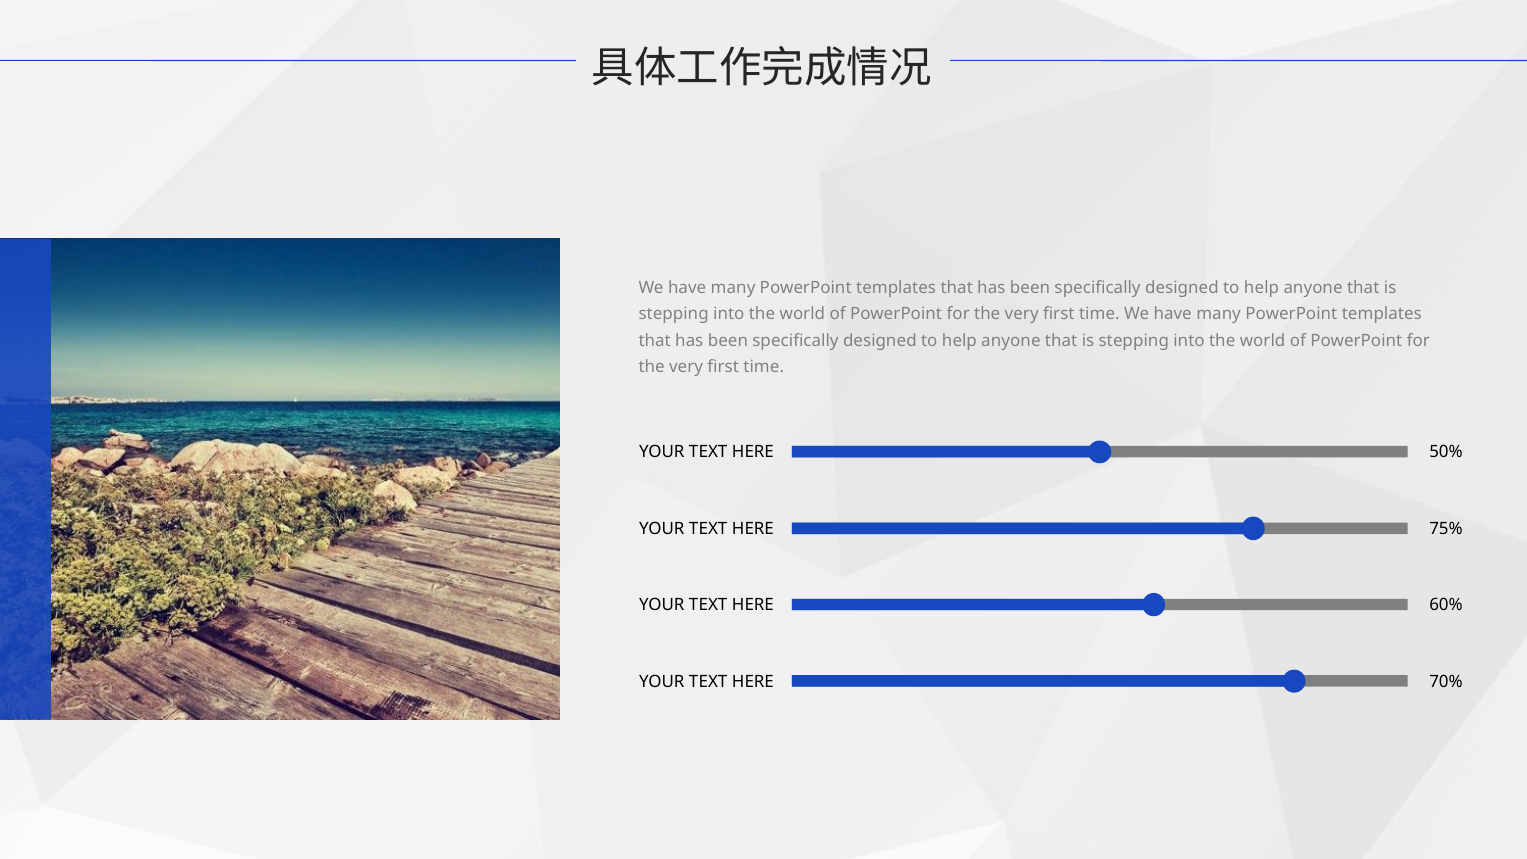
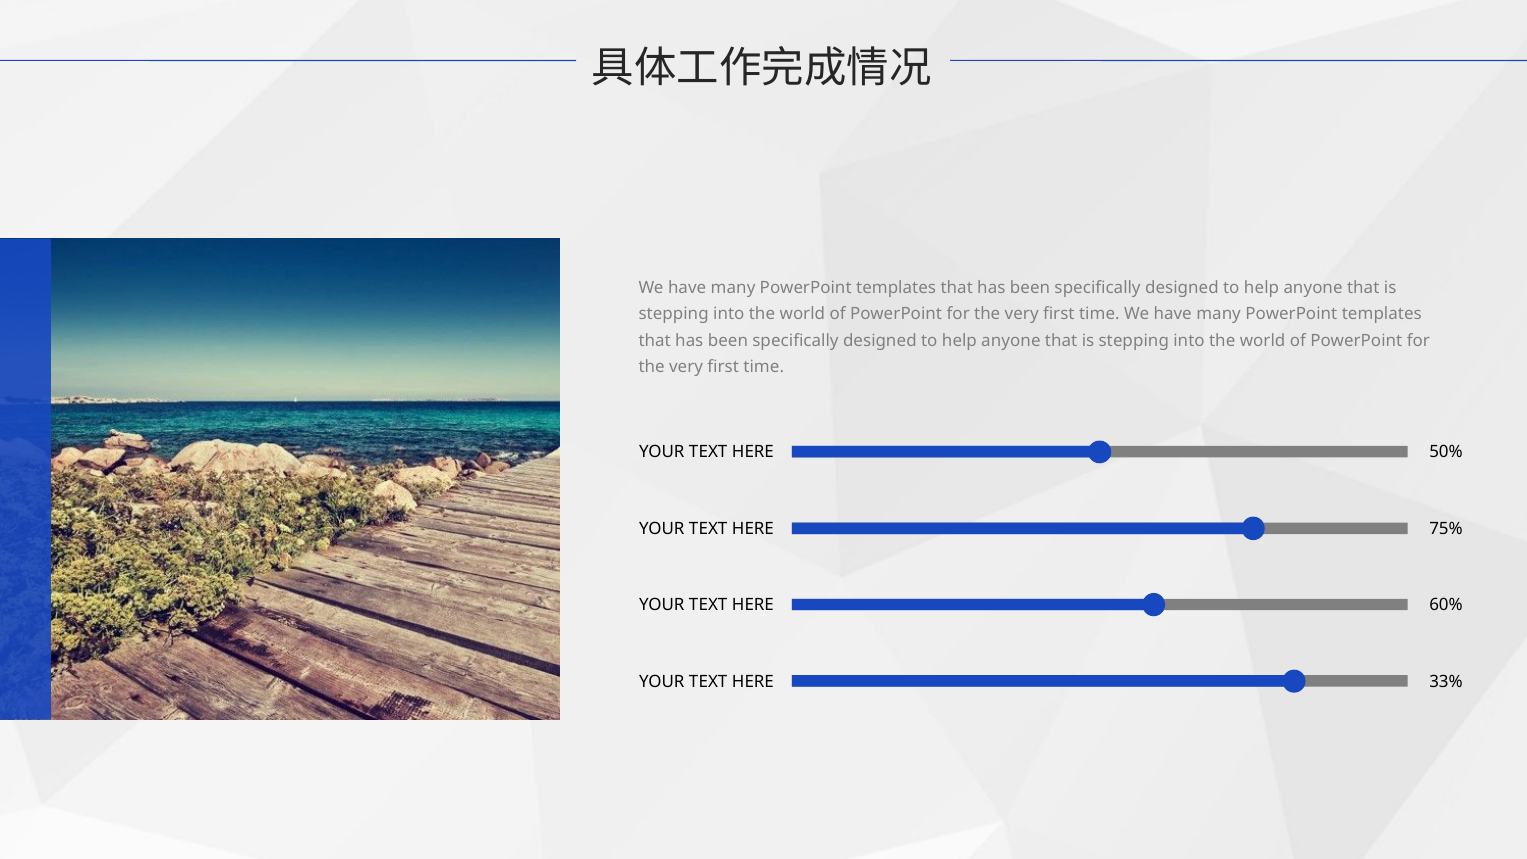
70%: 70% -> 33%
